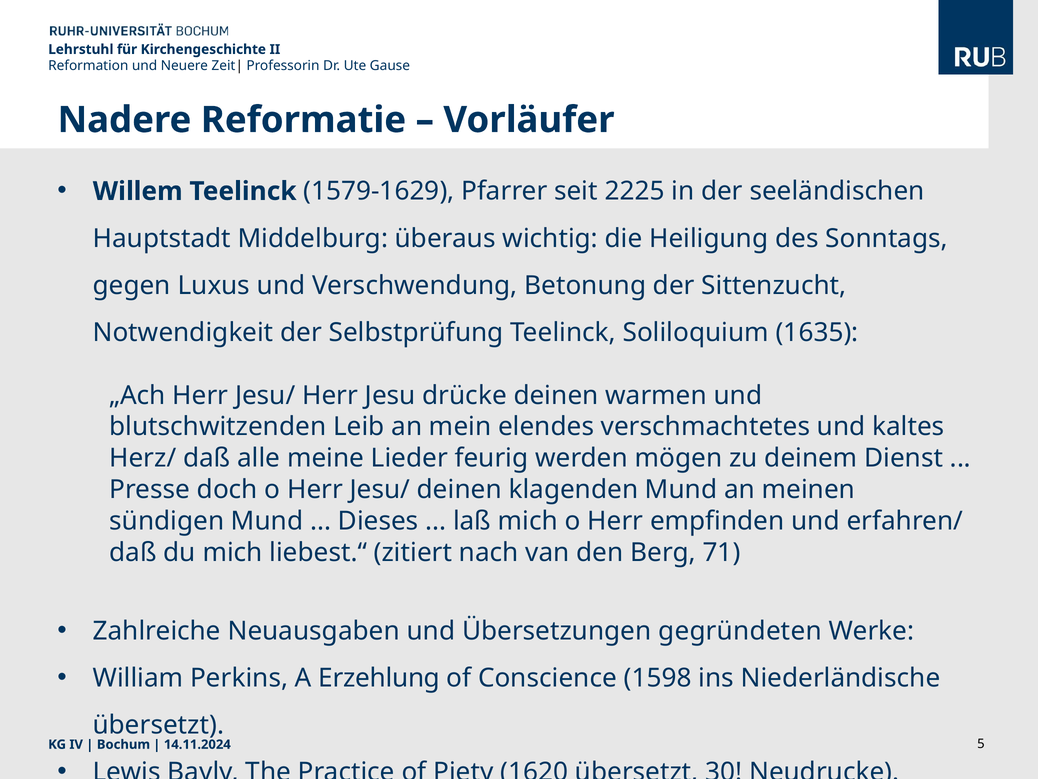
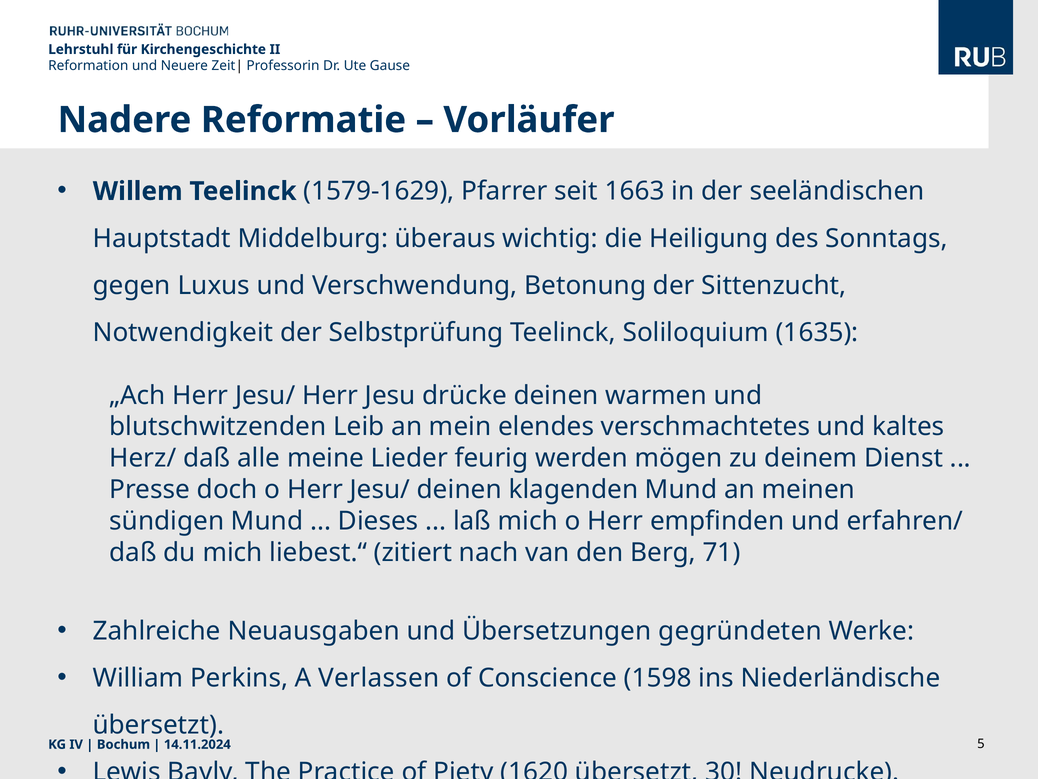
2225: 2225 -> 1663
Erzehlung: Erzehlung -> Verlassen
